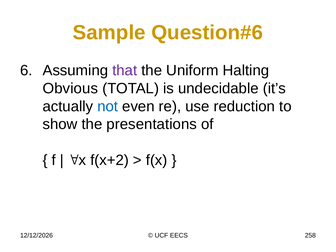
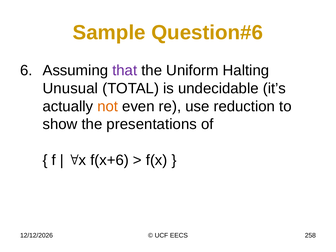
Obvious: Obvious -> Unusual
not colour: blue -> orange
f(x+2: f(x+2 -> f(x+6
